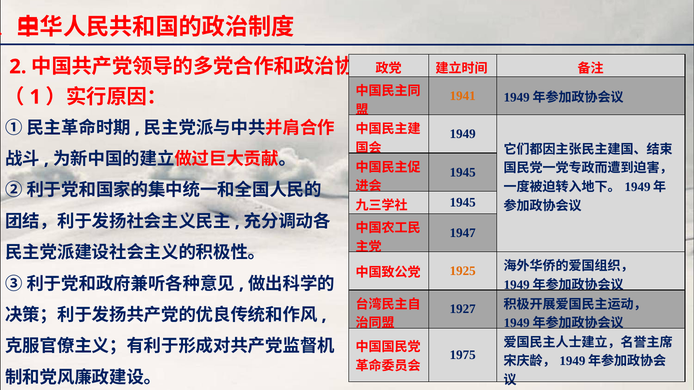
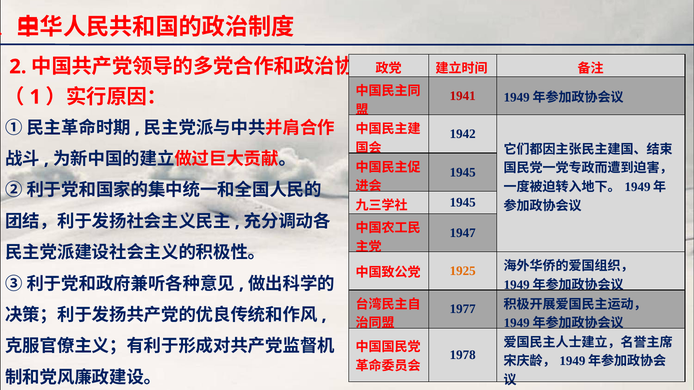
1941 colour: orange -> red
1949: 1949 -> 1942
1927: 1927 -> 1977
1975: 1975 -> 1978
